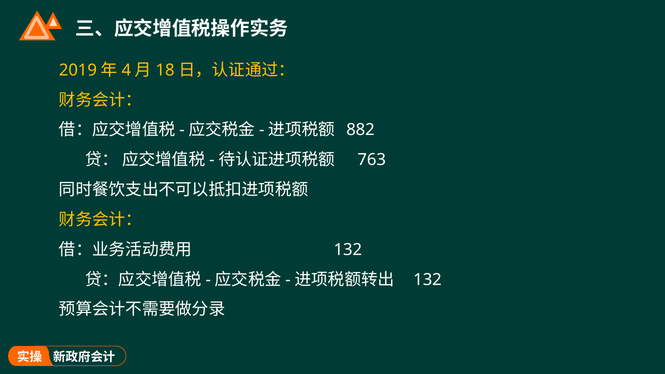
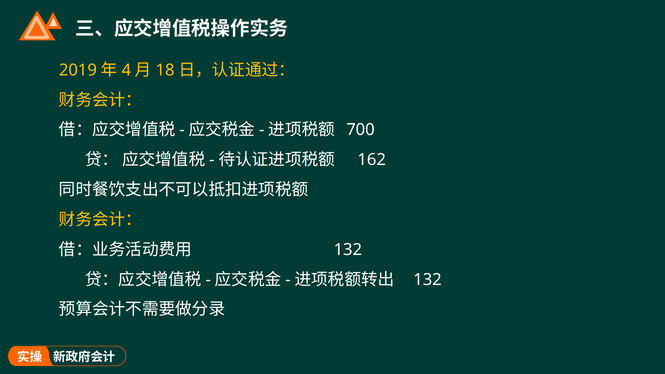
882: 882 -> 700
763: 763 -> 162
